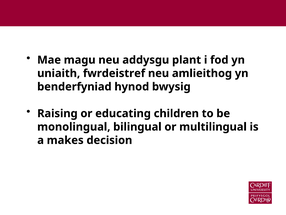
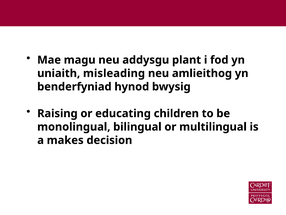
fwrdeistref: fwrdeistref -> misleading
